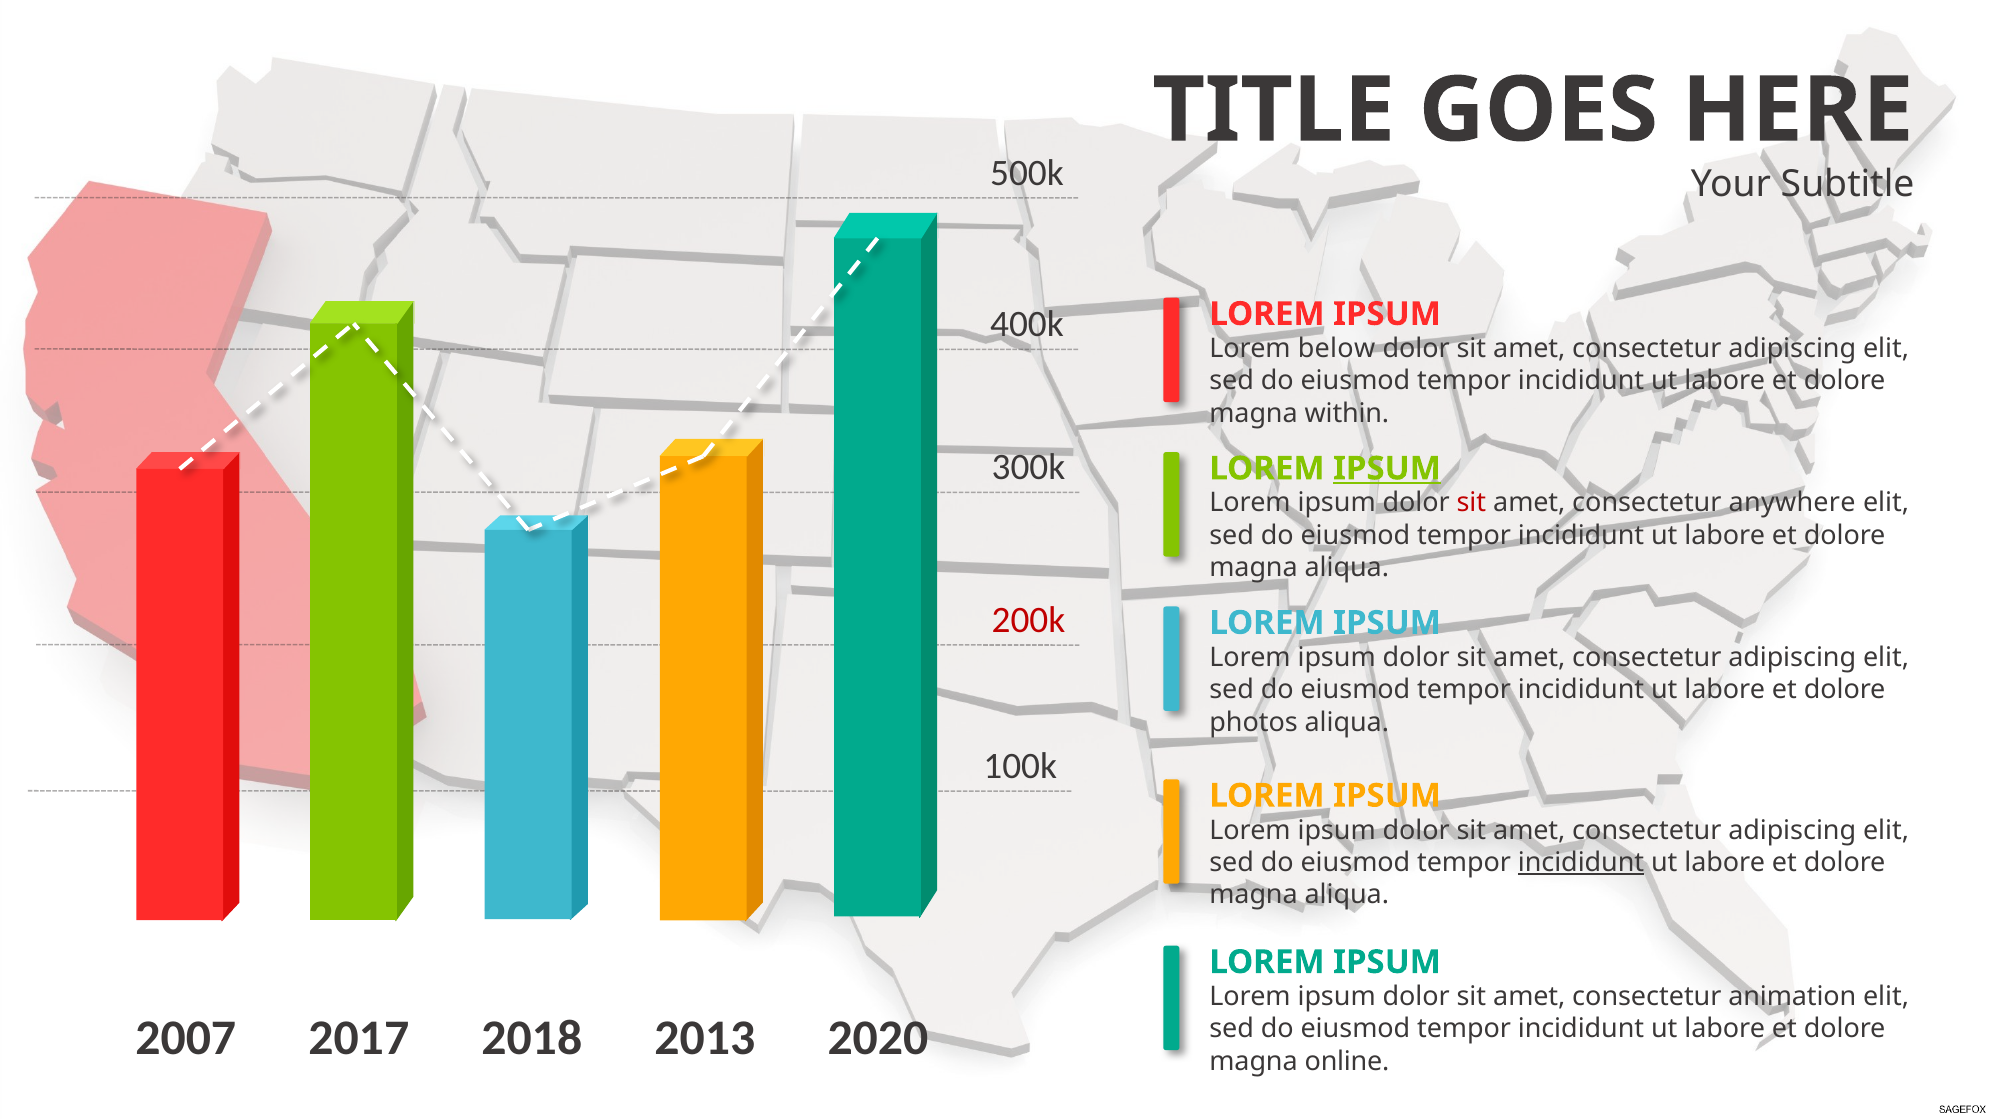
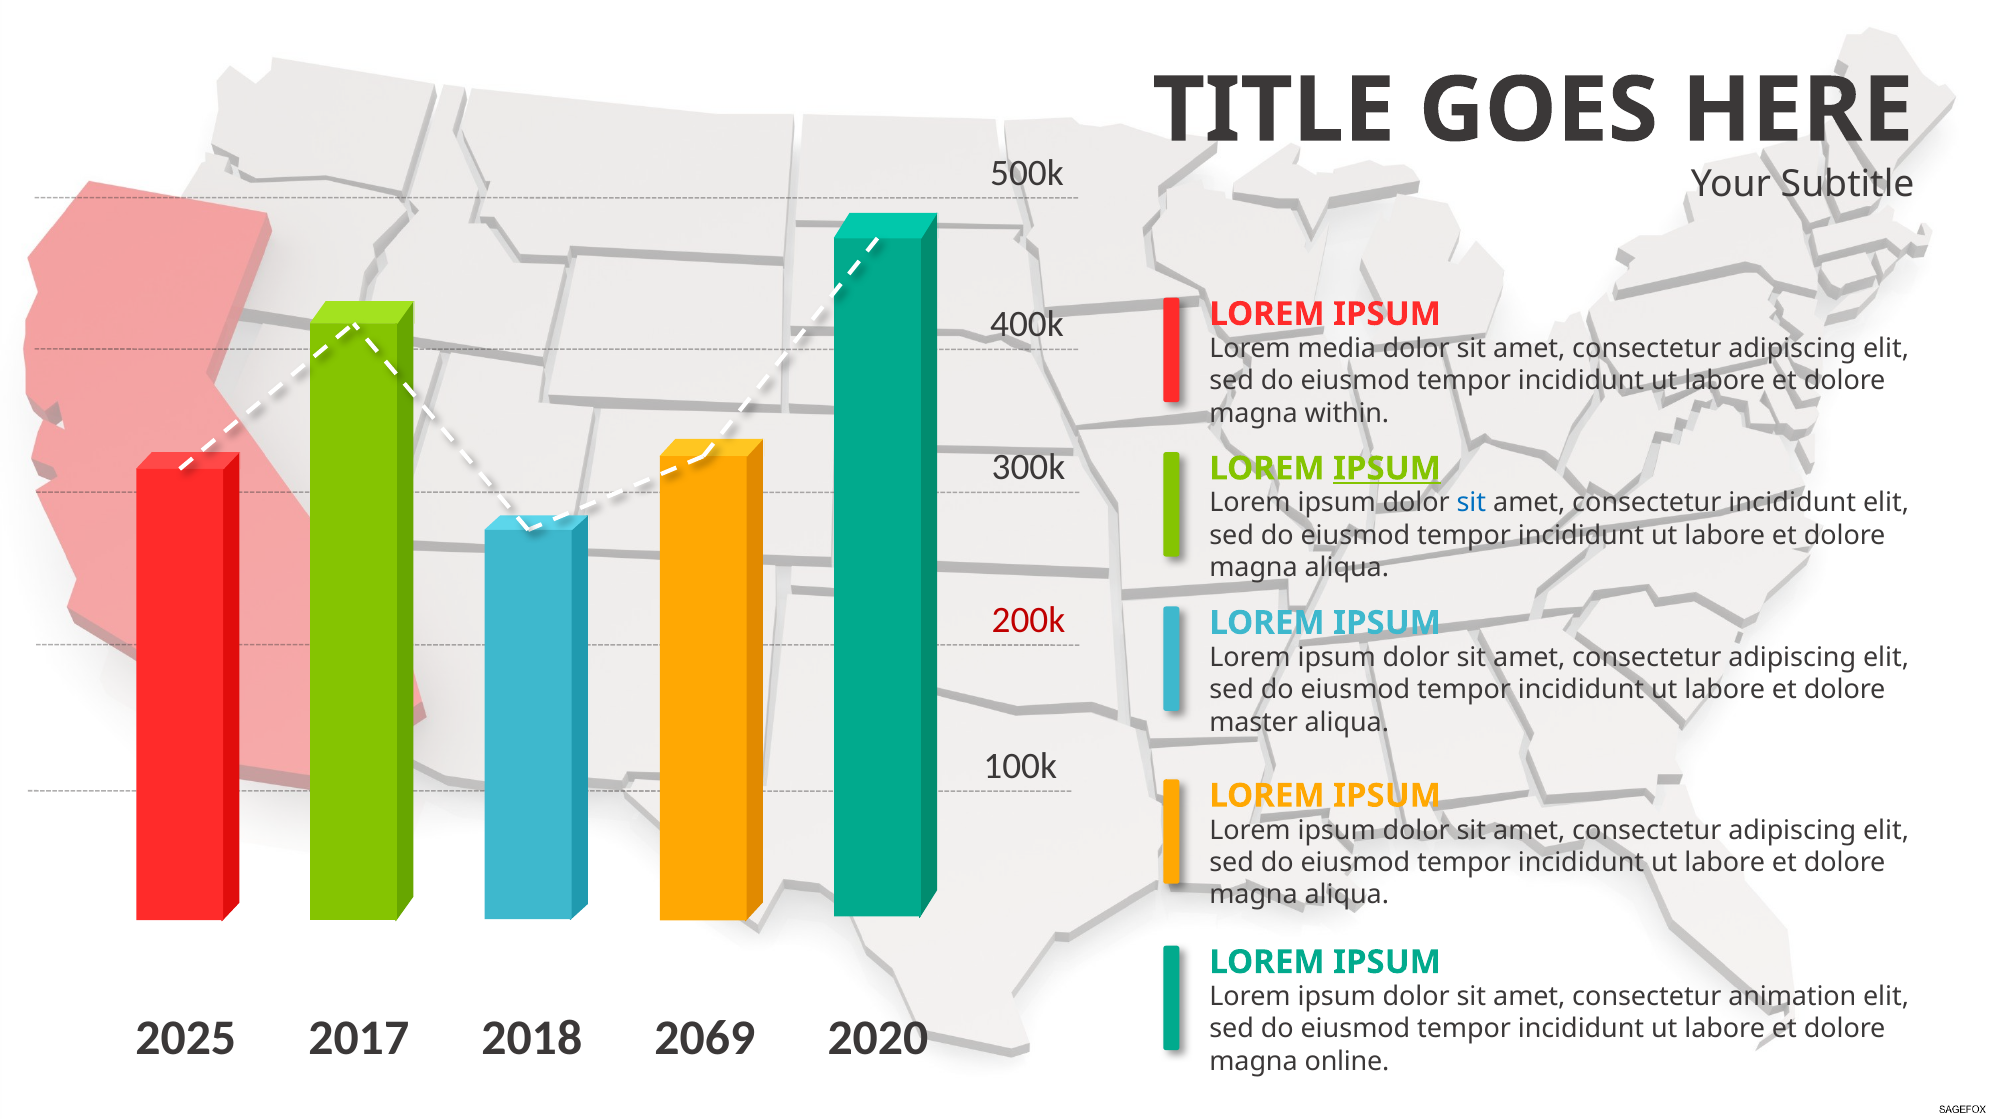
below: below -> media
sit at (1471, 503) colour: red -> blue
consectetur anywhere: anywhere -> incididunt
photos: photos -> master
incididunt at (1581, 863) underline: present -> none
2007: 2007 -> 2025
2013: 2013 -> 2069
